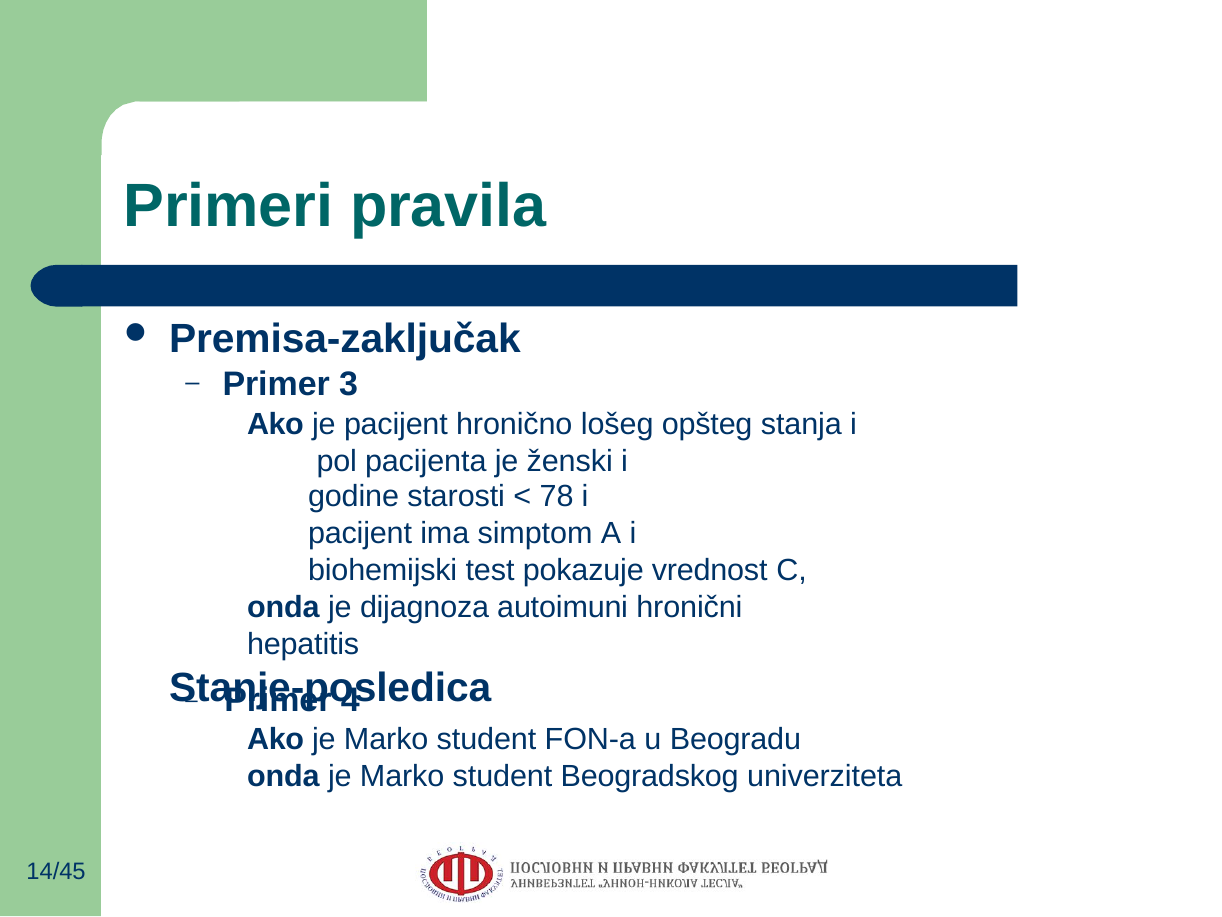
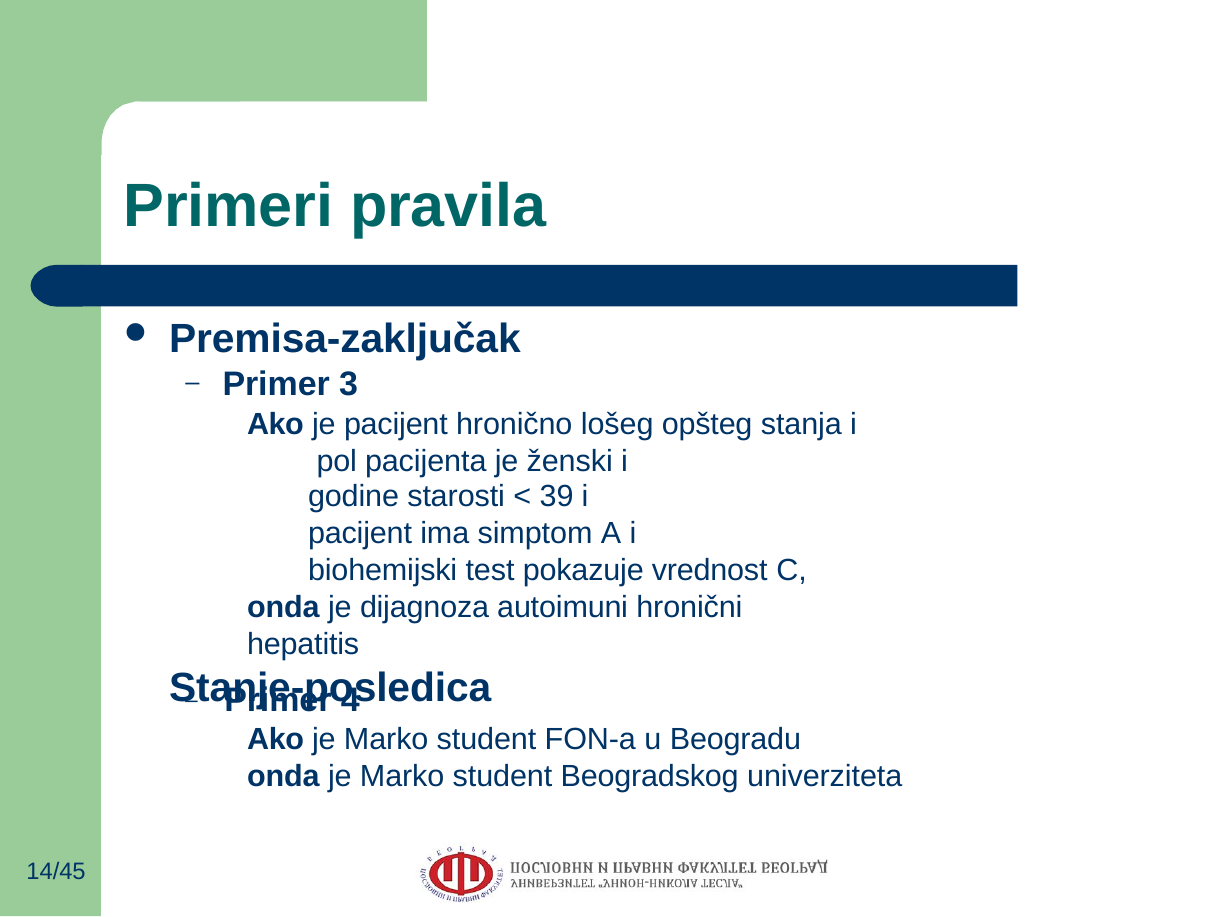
78: 78 -> 39
